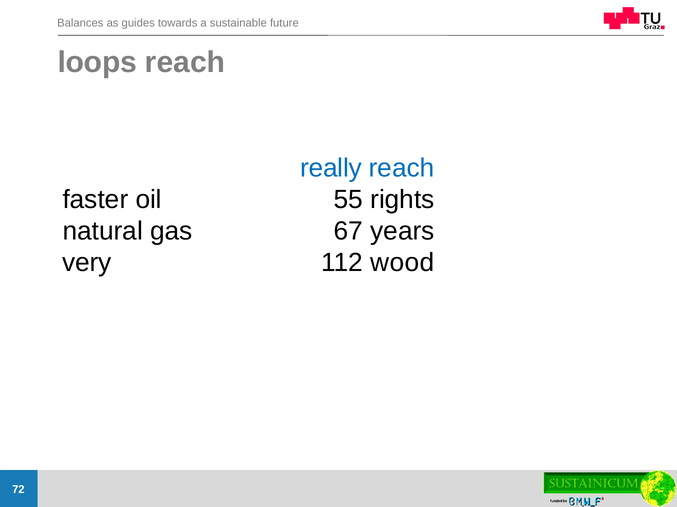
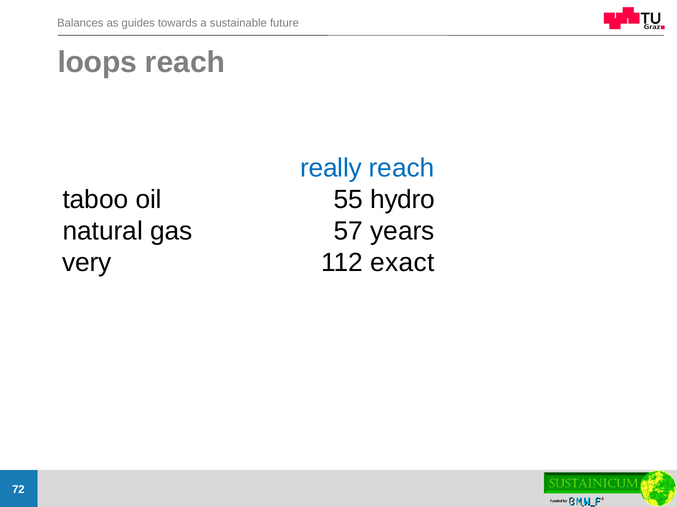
faster: faster -> taboo
rights: rights -> hydro
67: 67 -> 57
wood: wood -> exact
